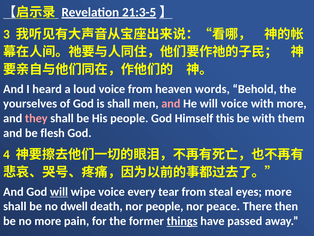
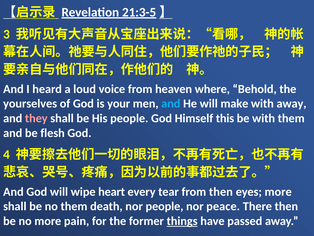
words: words -> where
is shall: shall -> your
and at (171, 103) colour: pink -> light blue
will voice: voice -> make
with more: more -> away
will at (59, 191) underline: present -> none
wipe voice: voice -> heart
from steal: steal -> then
no dwell: dwell -> them
